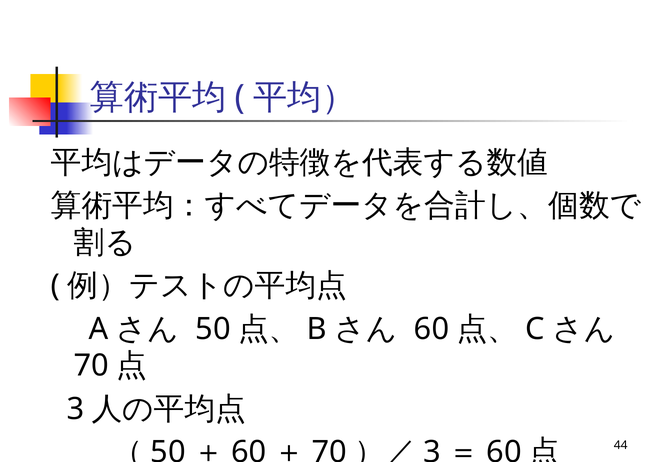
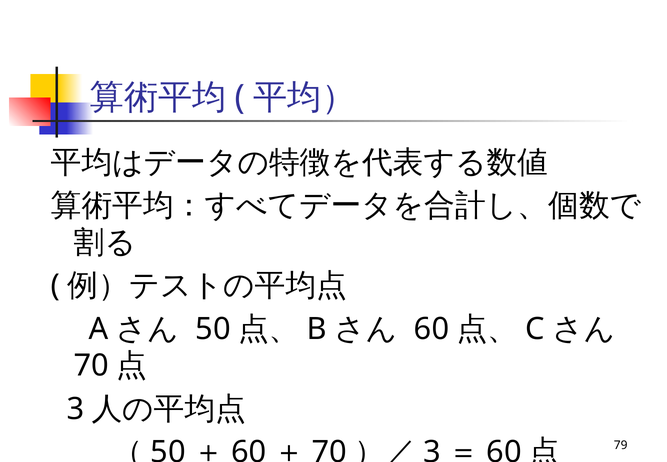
44: 44 -> 79
